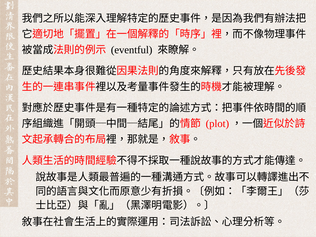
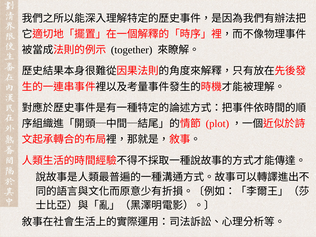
eventful: eventful -> together
